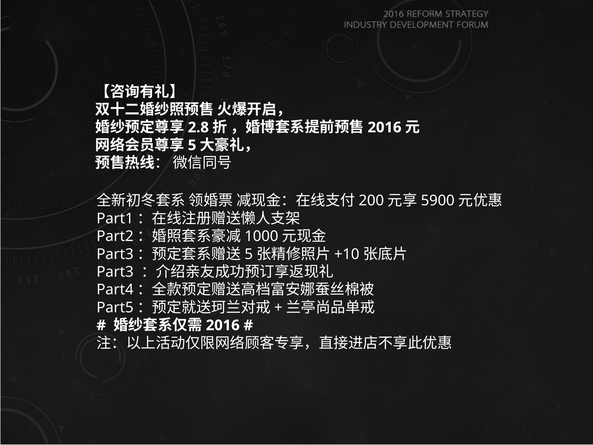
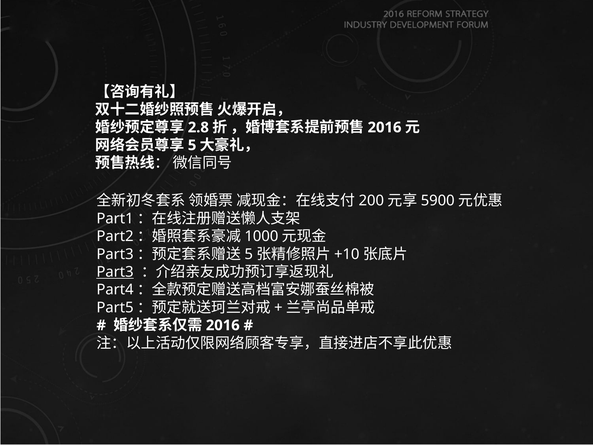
Part3 underline: none -> present
